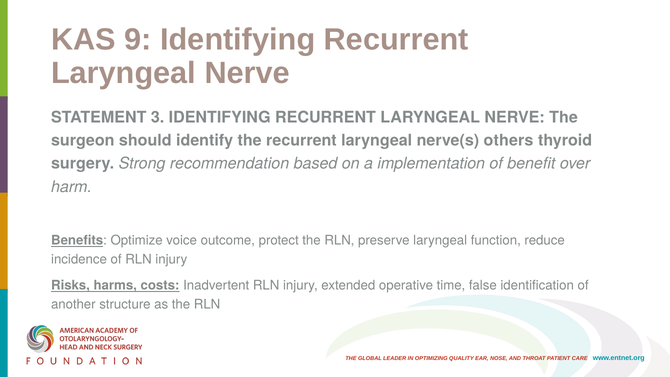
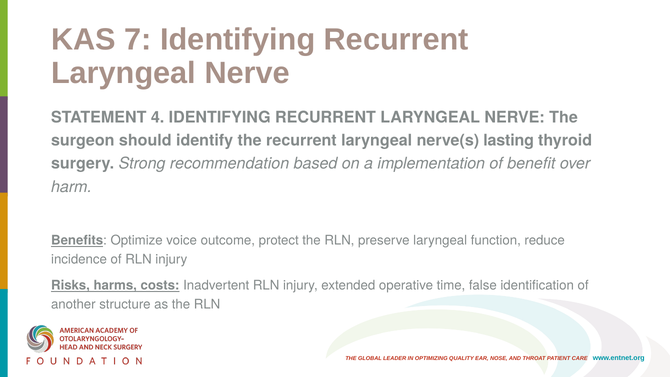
9: 9 -> 7
3: 3 -> 4
others: others -> lasting
